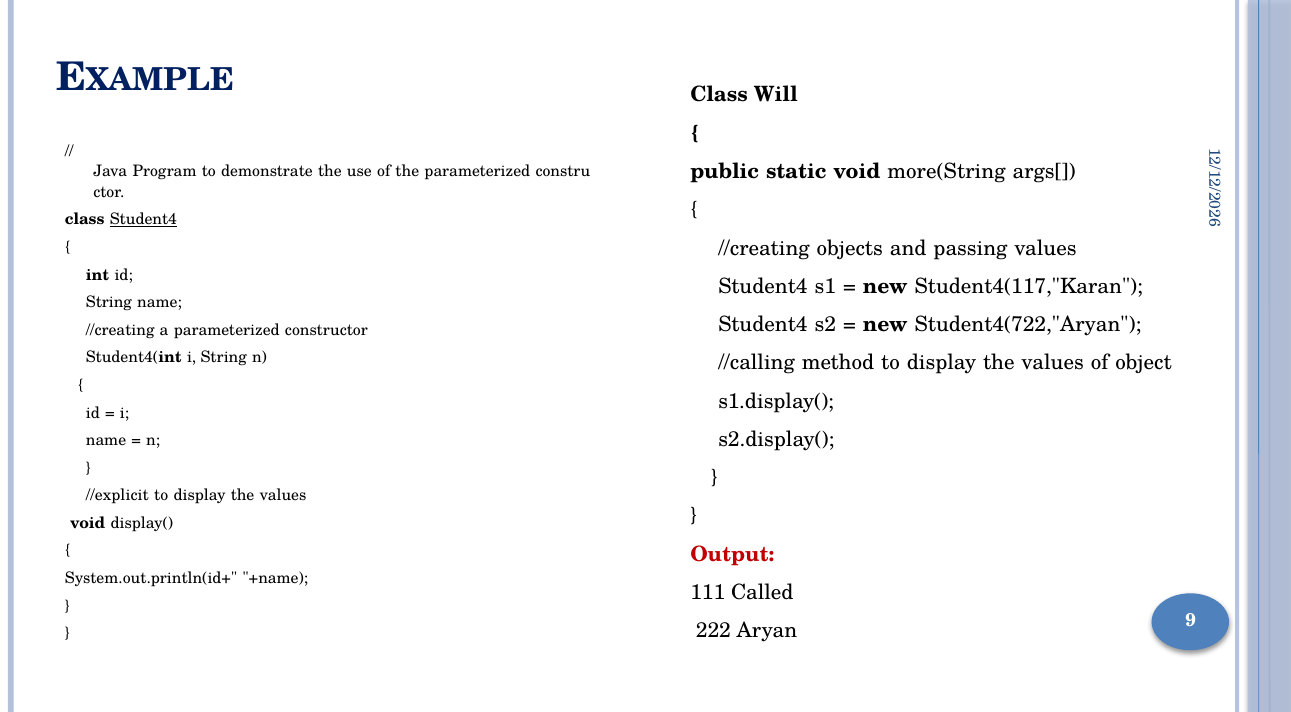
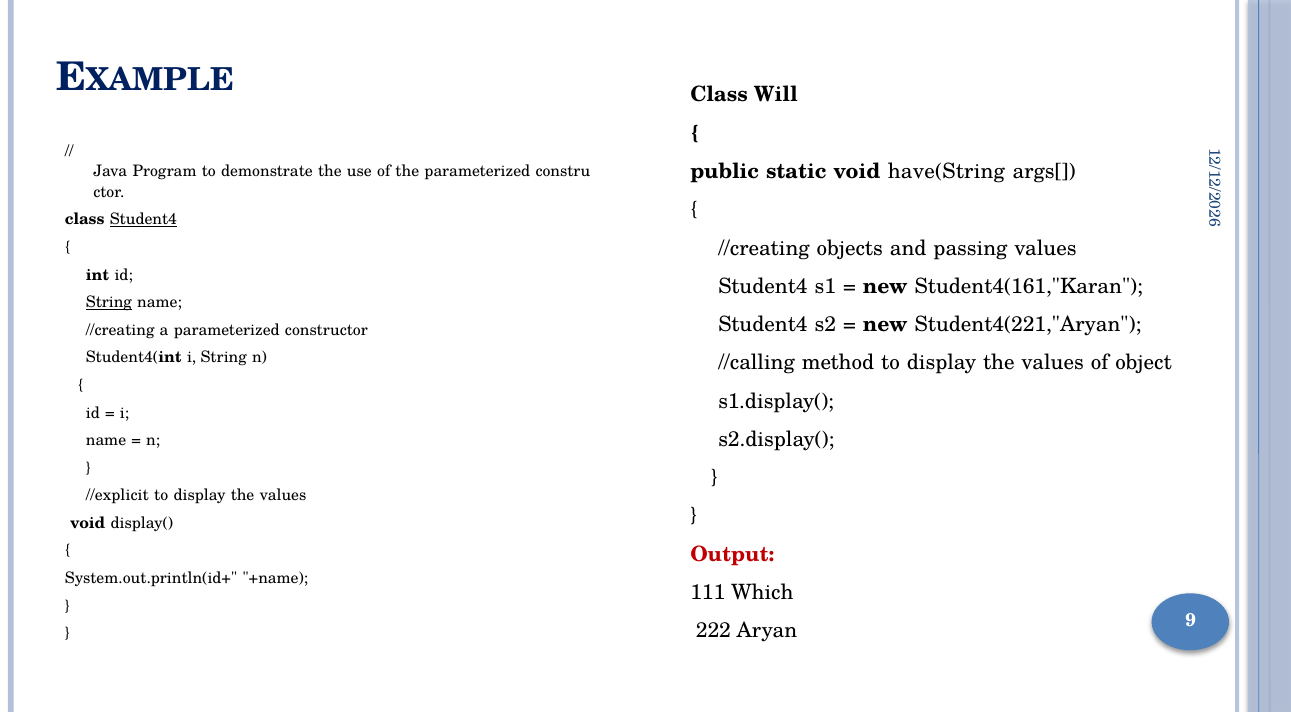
more(String: more(String -> have(String
Student4(117,"Karan: Student4(117,"Karan -> Student4(161,"Karan
String at (109, 302) underline: none -> present
Student4(722,"Aryan: Student4(722,"Aryan -> Student4(221,"Aryan
Called: Called -> Which
